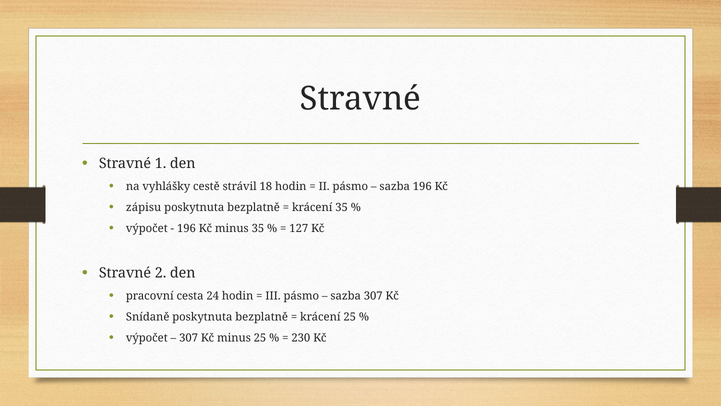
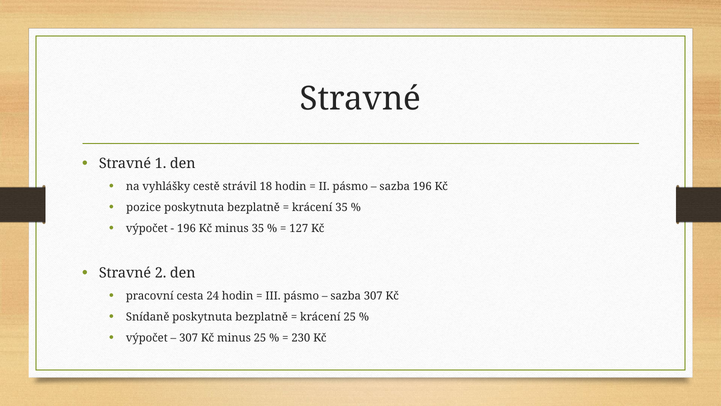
zápisu: zápisu -> pozice
